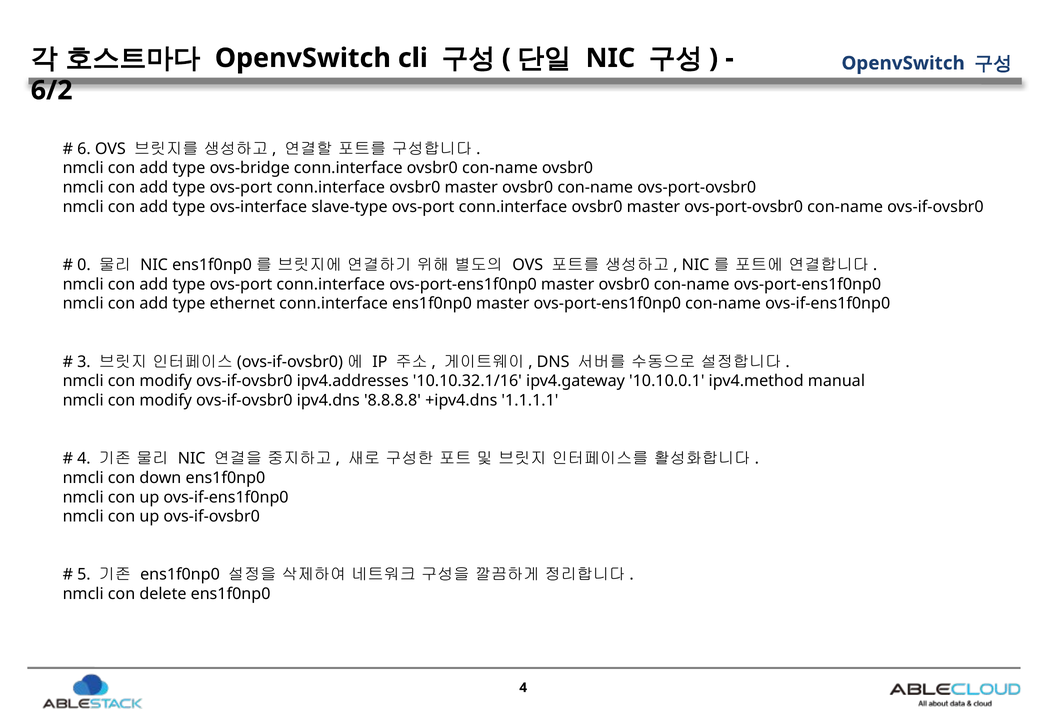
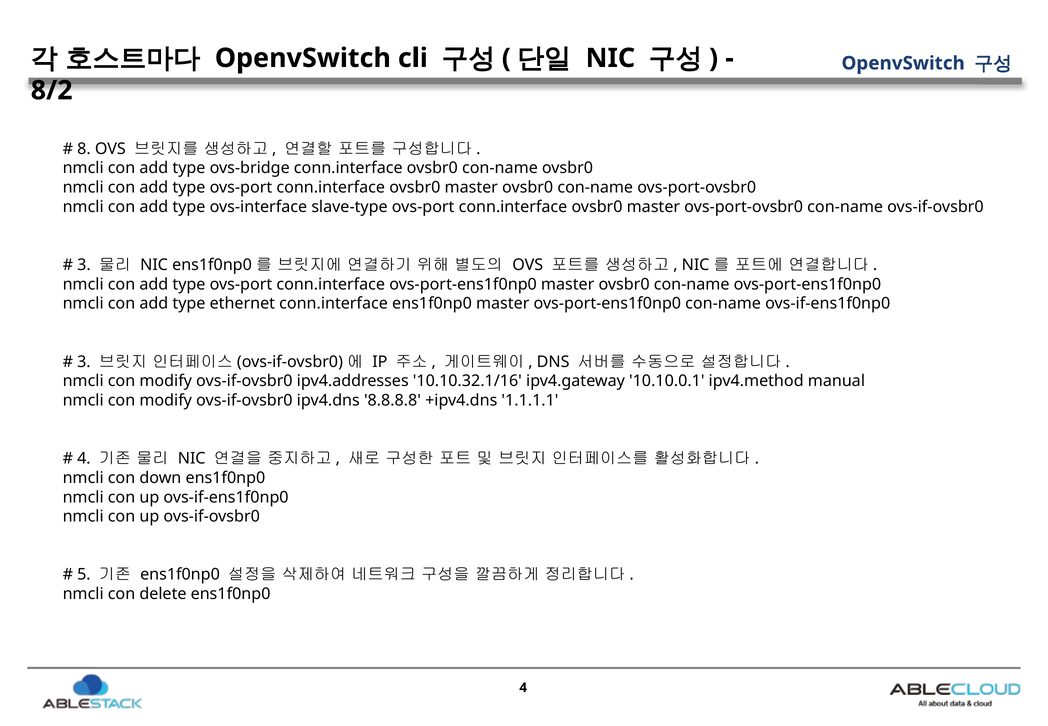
6/2: 6/2 -> 8/2
6: 6 -> 8
0 at (84, 265): 0 -> 3
